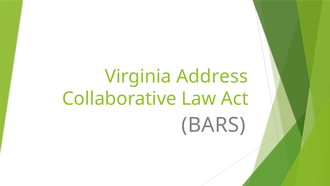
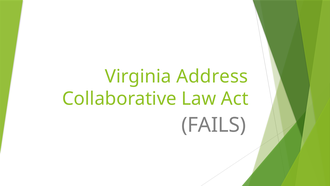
BARS: BARS -> FAILS
